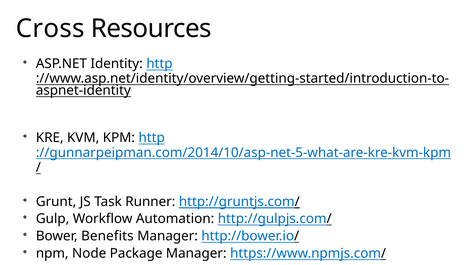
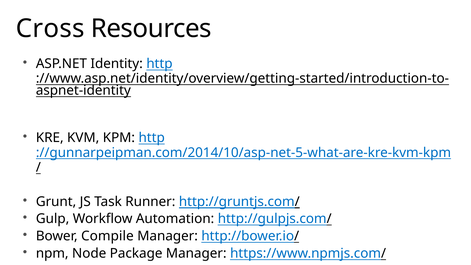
Benefits: Benefits -> Compile
